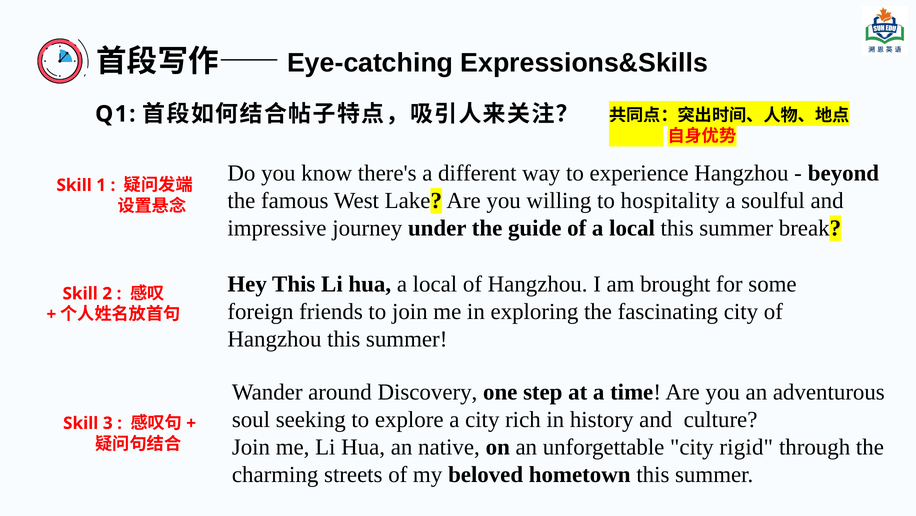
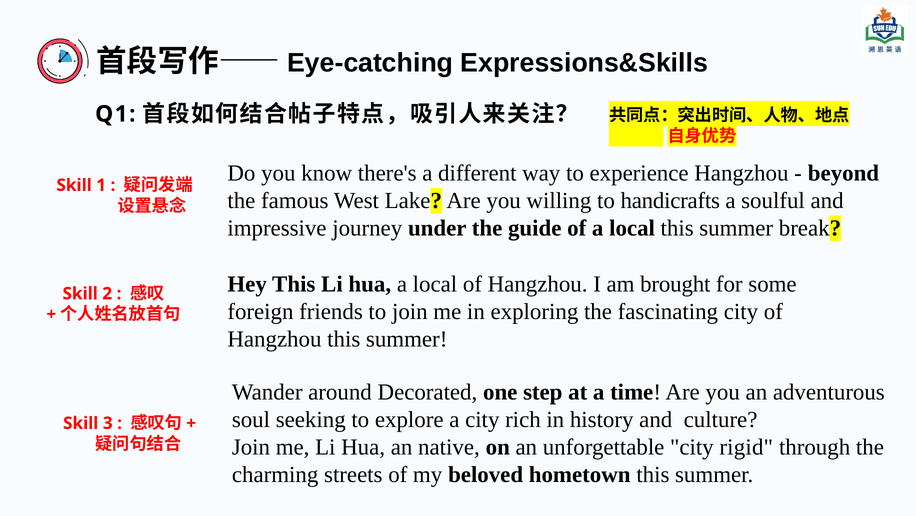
hospitality: hospitality -> handicrafts
Discovery: Discovery -> Decorated
